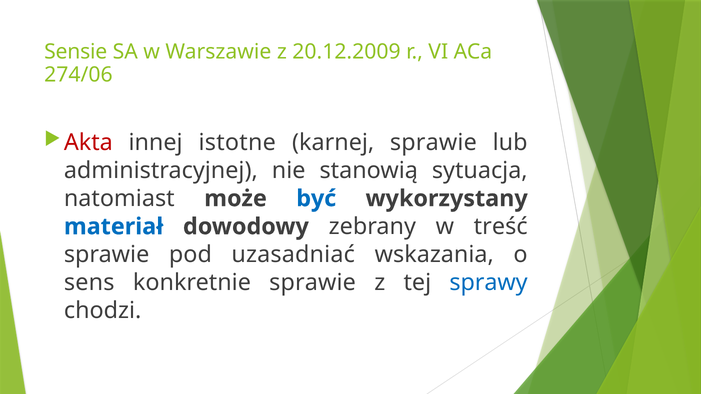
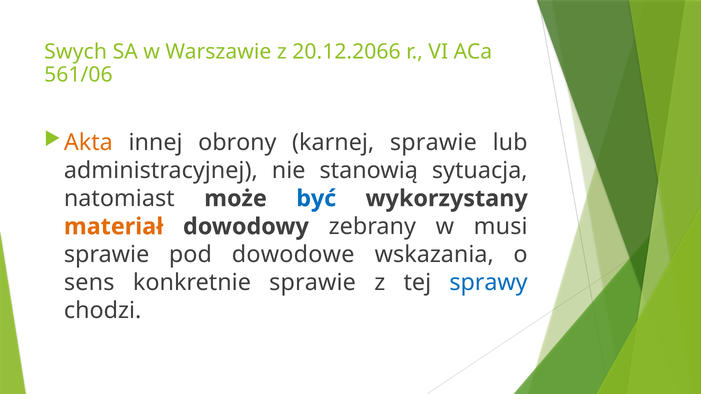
Sensie: Sensie -> Swych
20.12.2009: 20.12.2009 -> 20.12.2066
274/06: 274/06 -> 561/06
Akta colour: red -> orange
istotne: istotne -> obrony
materiał colour: blue -> orange
treść: treść -> musi
uzasadniać: uzasadniać -> dowodowe
